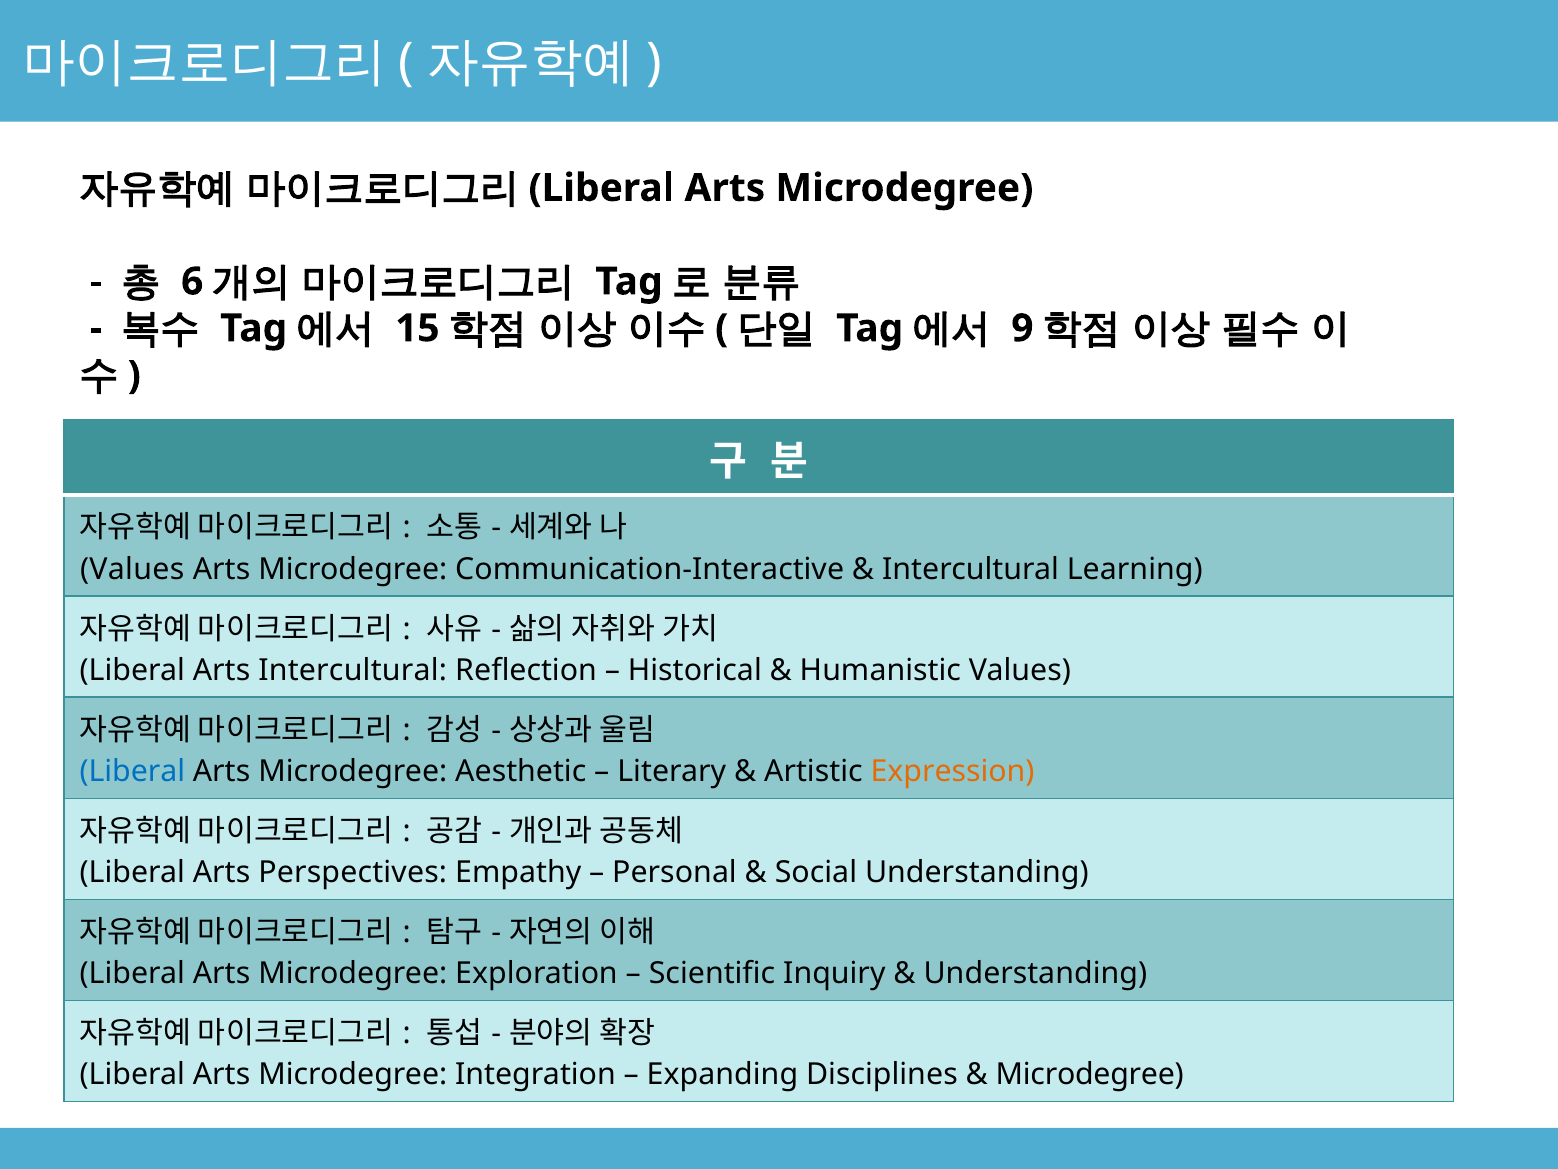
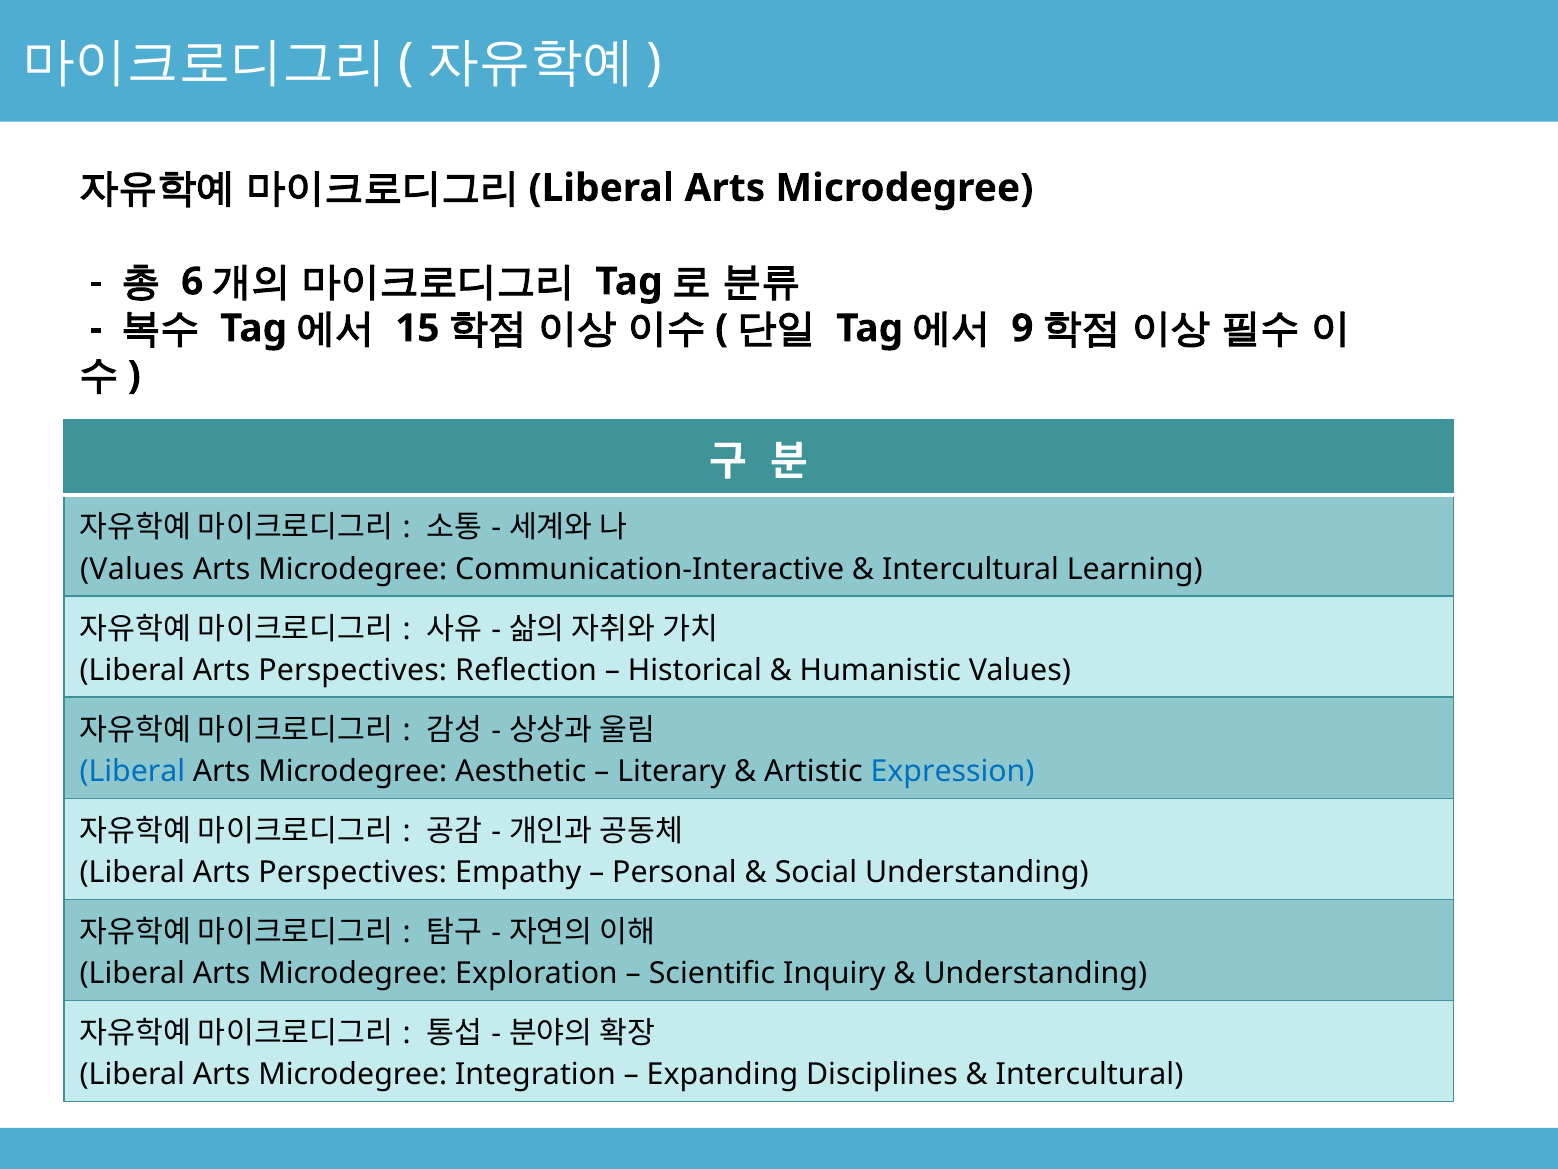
Intercultural at (353, 670): Intercultural -> Perspectives
Expression colour: orange -> blue
Microdegree at (1090, 1074): Microdegree -> Intercultural
